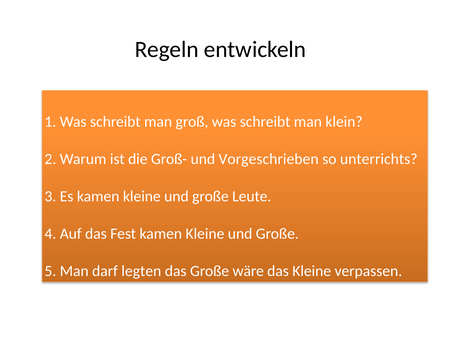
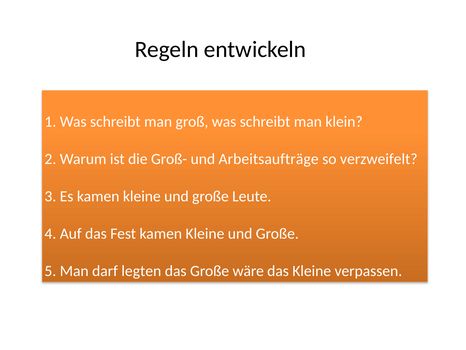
Vorgeschrieben: Vorgeschrieben -> Arbeitsaufträge
unterrichts: unterrichts -> verzweifelt
